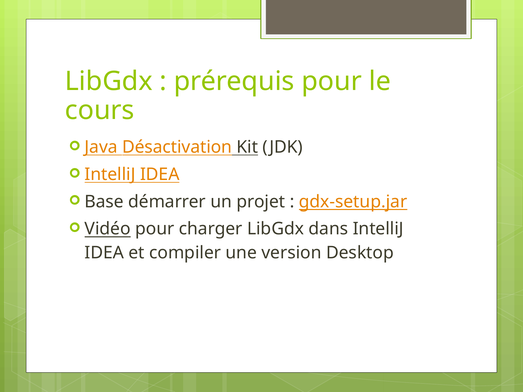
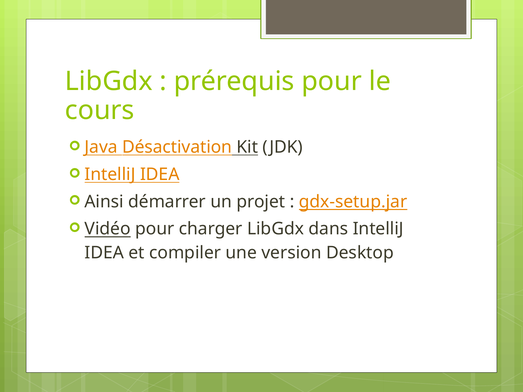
Base: Base -> Ainsi
